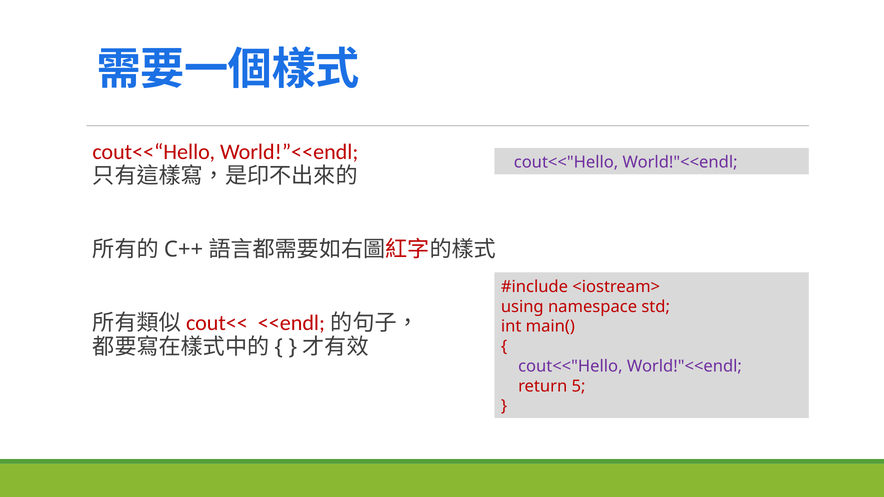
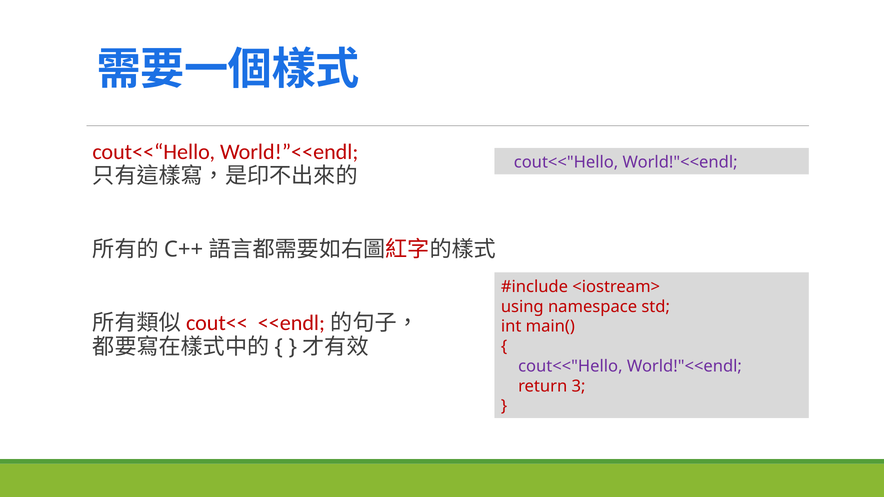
5: 5 -> 3
